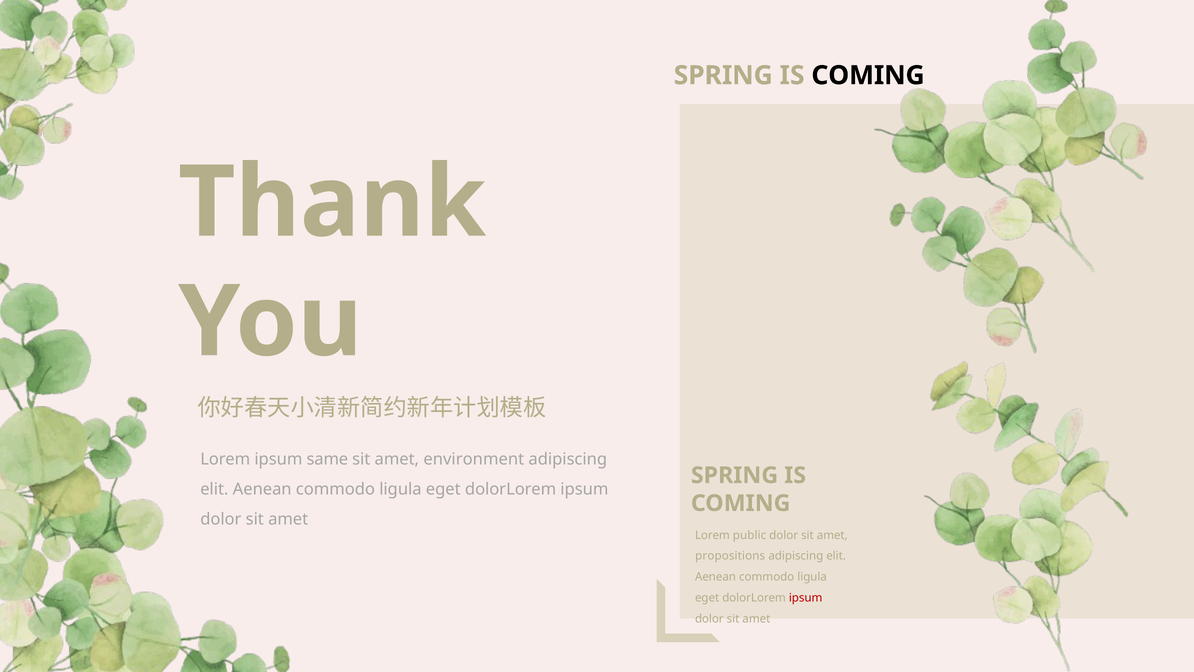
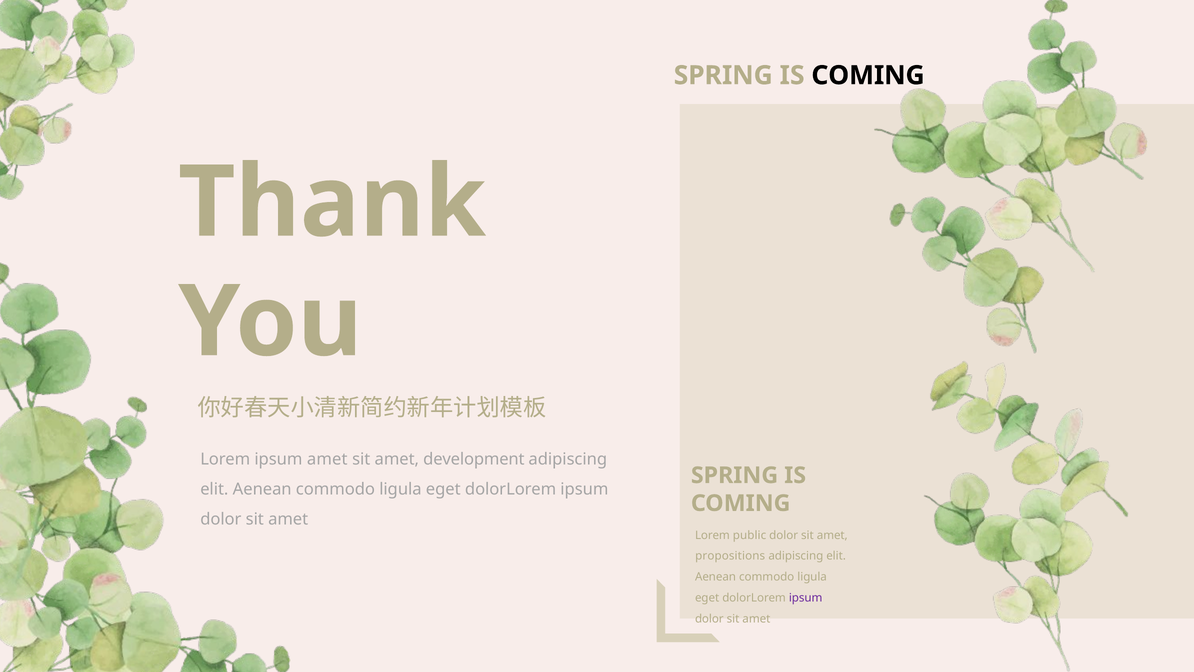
ipsum same: same -> amet
environment: environment -> development
ipsum at (806, 598) colour: red -> purple
